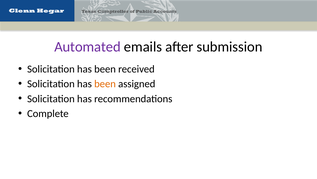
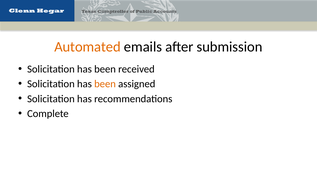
Automated colour: purple -> orange
